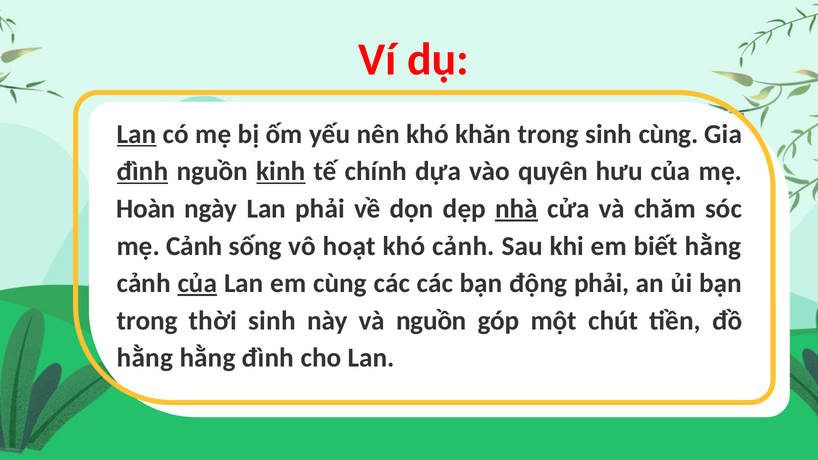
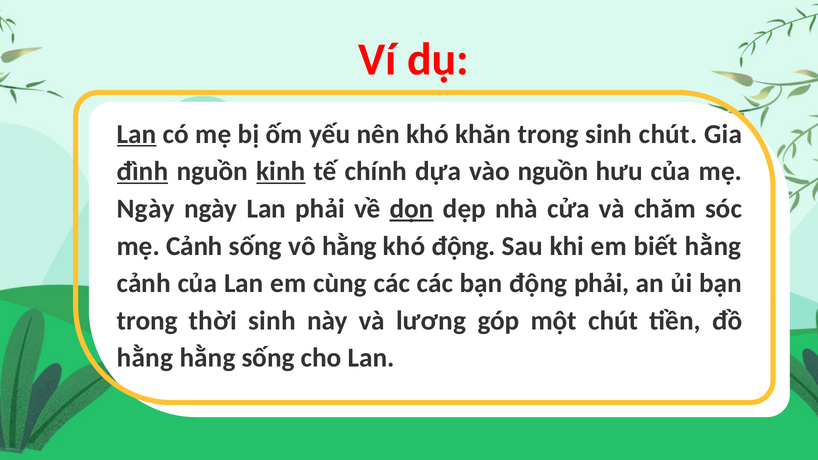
sinh cùng: cùng -> chút
vào quyên: quyên -> nguồn
Hoàn at (146, 209): Hoàn -> Ngày
dọn underline: none -> present
nhà underline: present -> none
vô hoạt: hoạt -> hằng
khó cảnh: cảnh -> động
của at (197, 283) underline: present -> none
và nguồn: nguồn -> lương
hằng đình: đình -> sống
